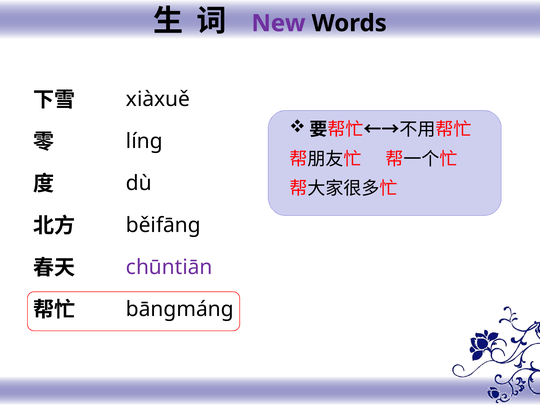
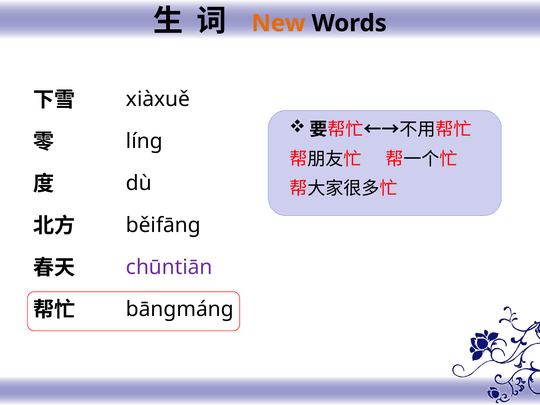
New colour: purple -> orange
